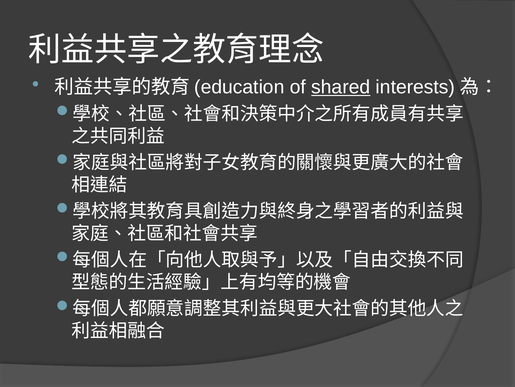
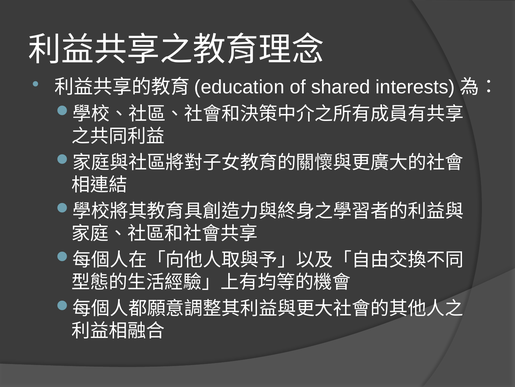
shared underline: present -> none
